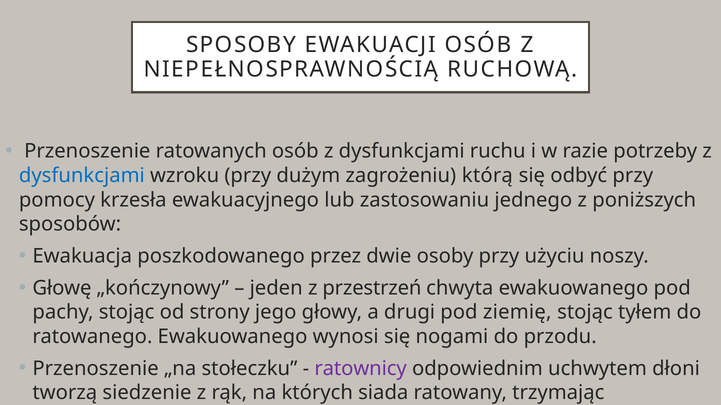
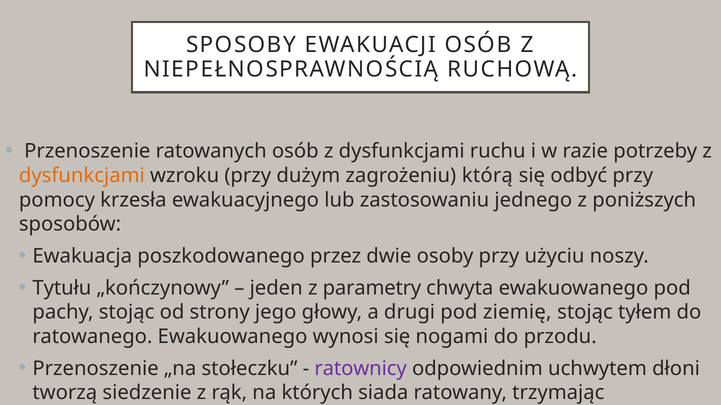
dysfunkcjami at (82, 176) colour: blue -> orange
Głowę: Głowę -> Tytułu
przestrzeń: przestrzeń -> parametry
